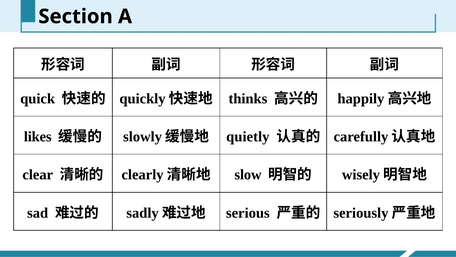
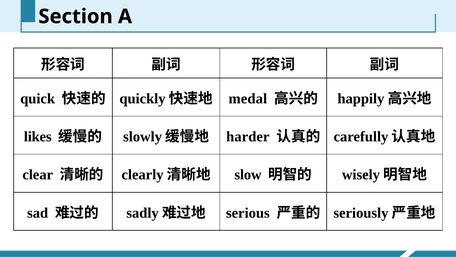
thinks: thinks -> medal
quietly: quietly -> harder
